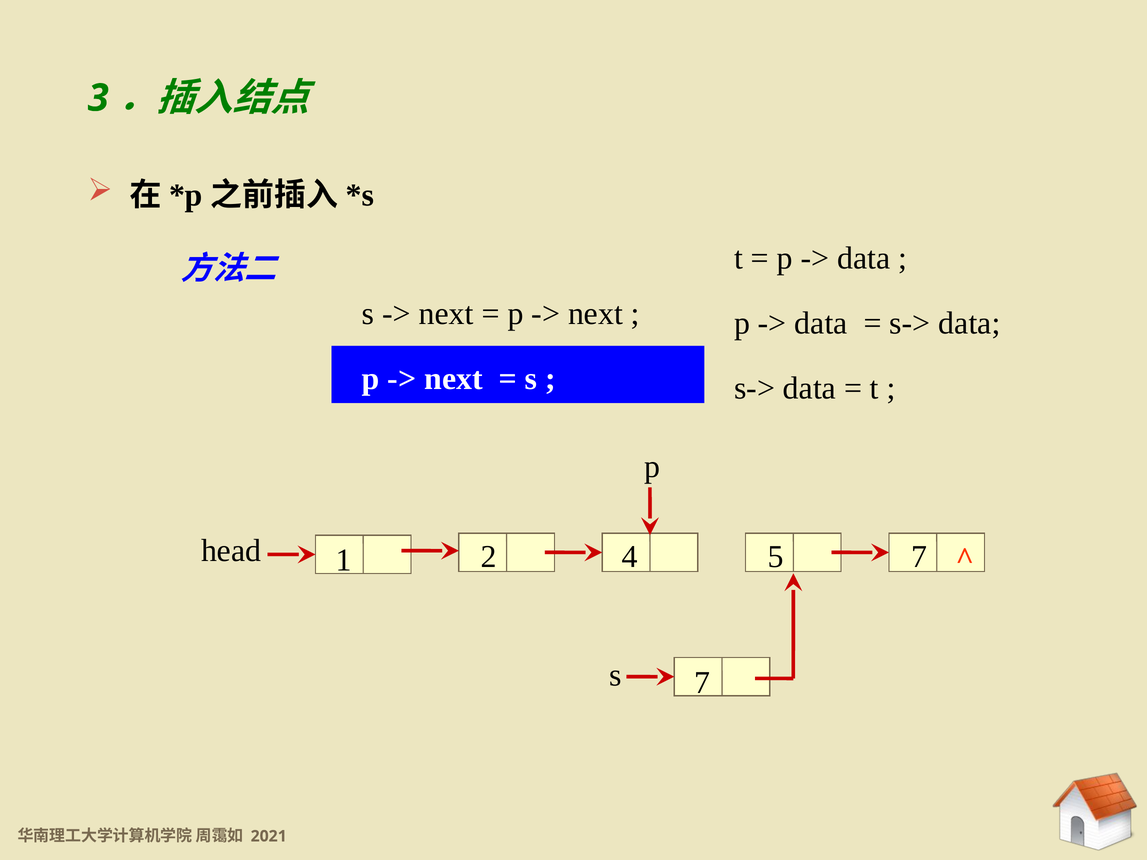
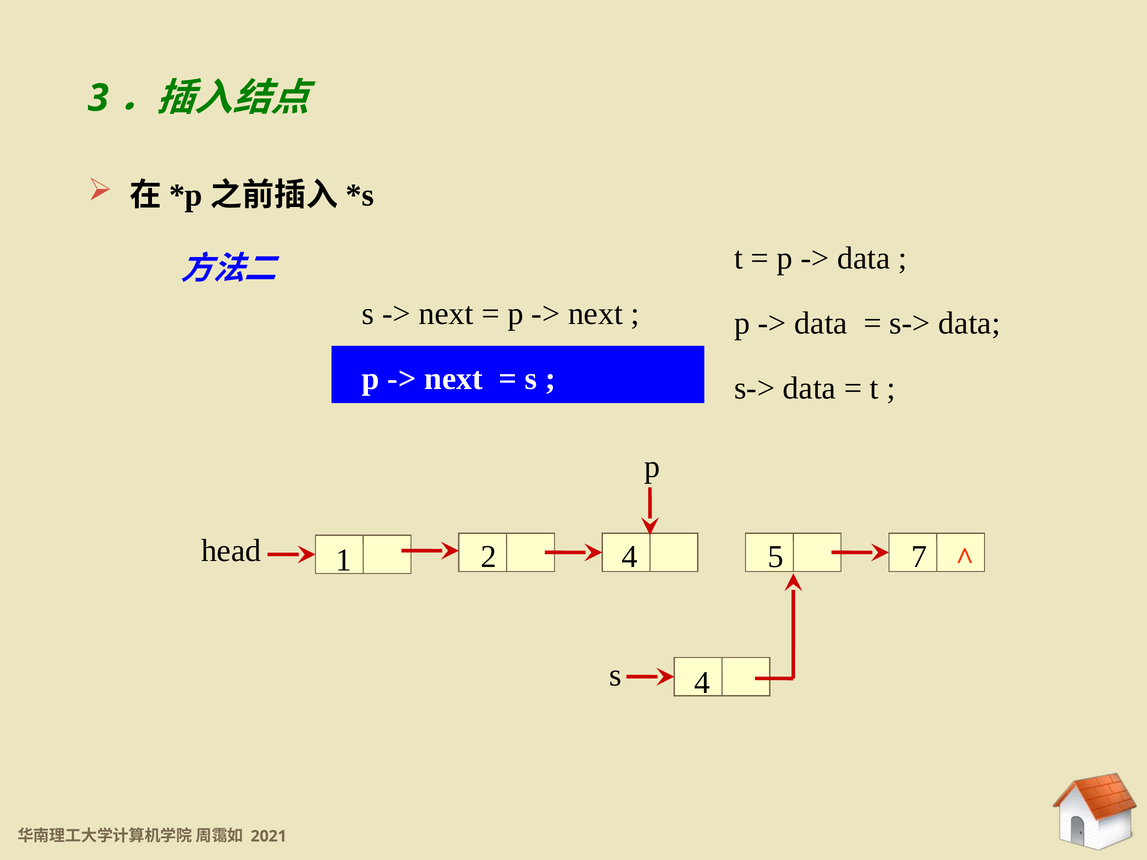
s 7: 7 -> 4
